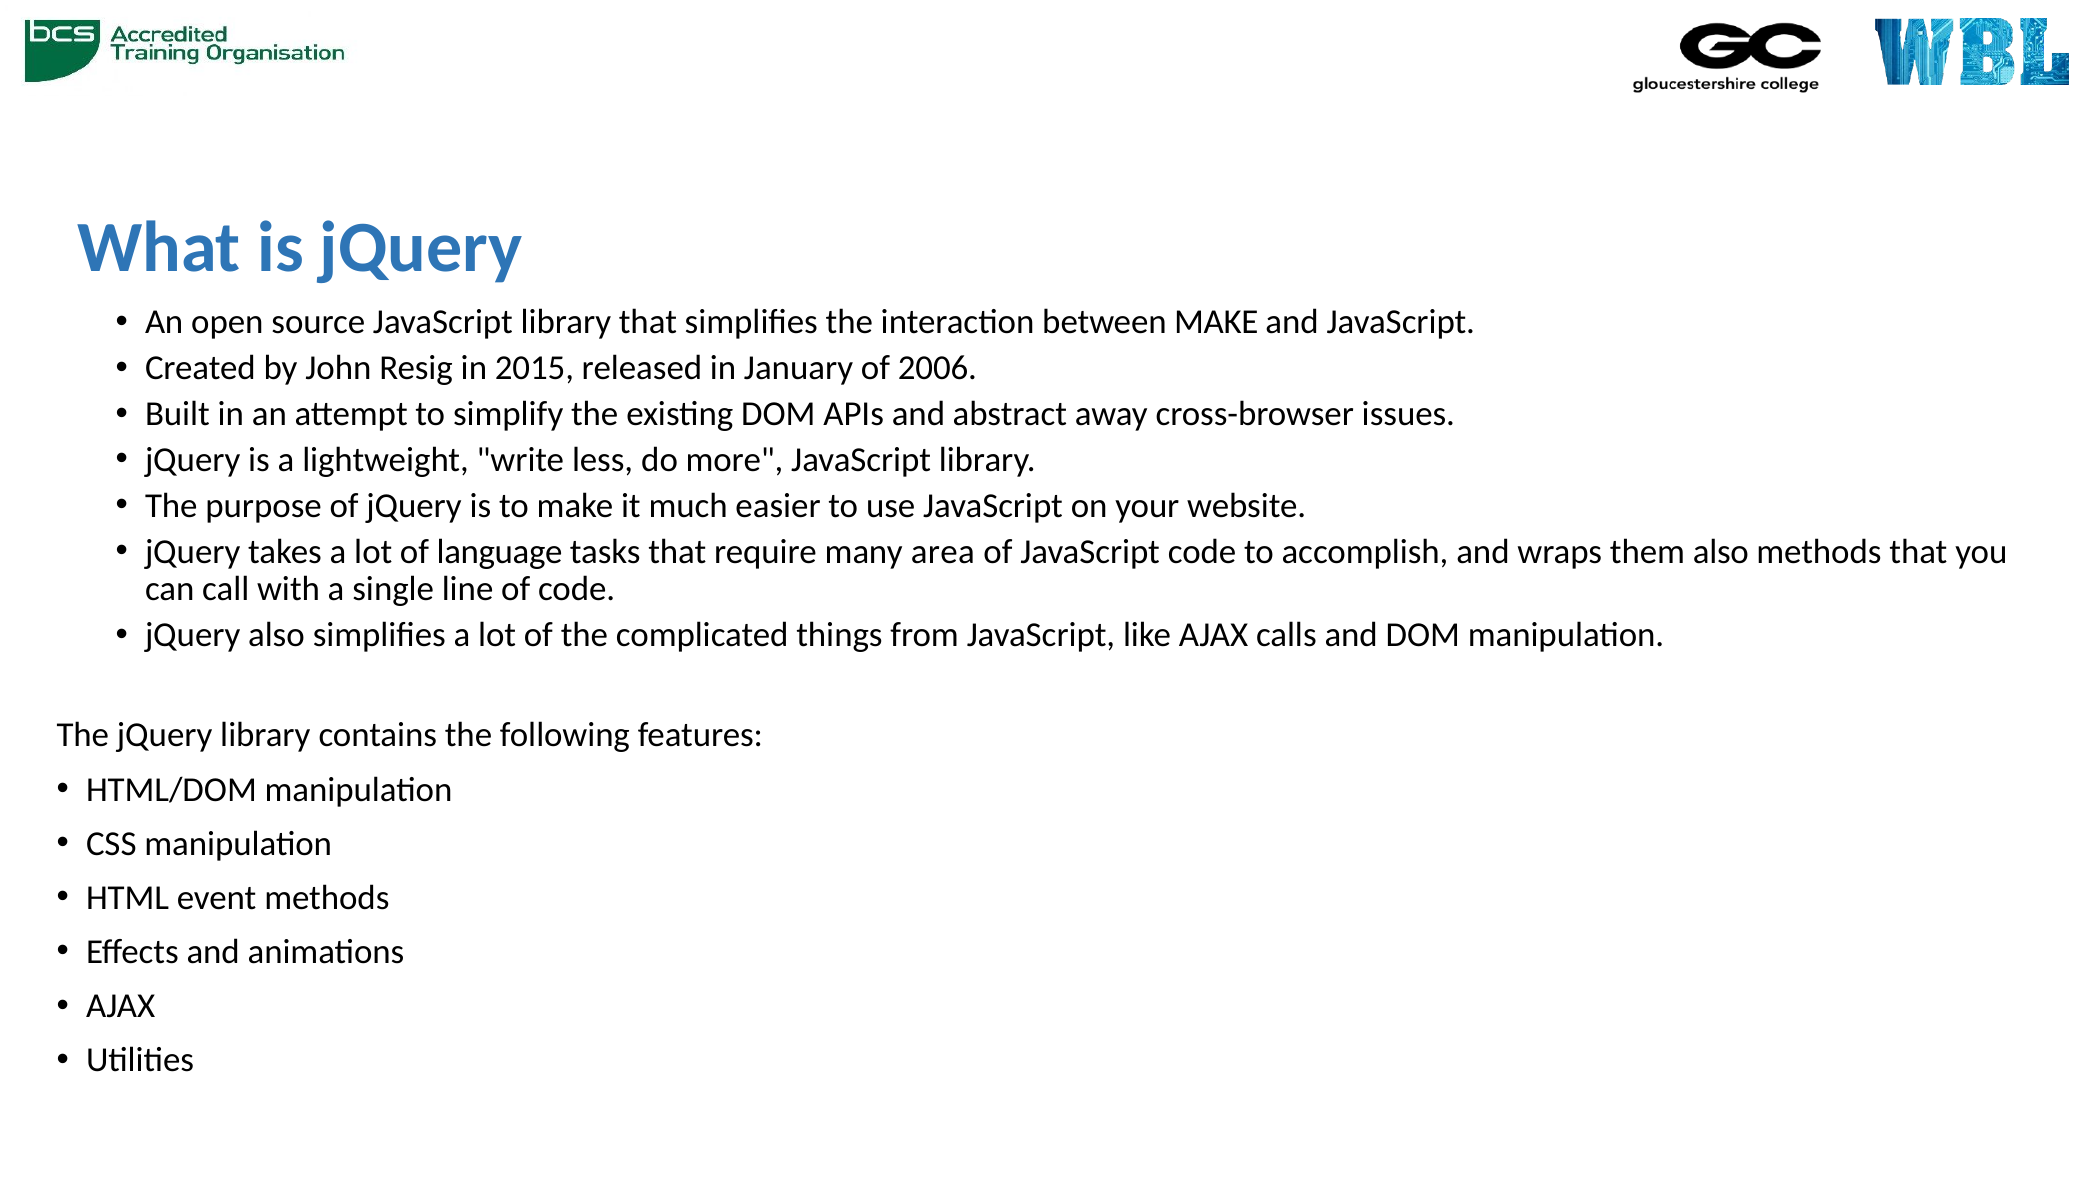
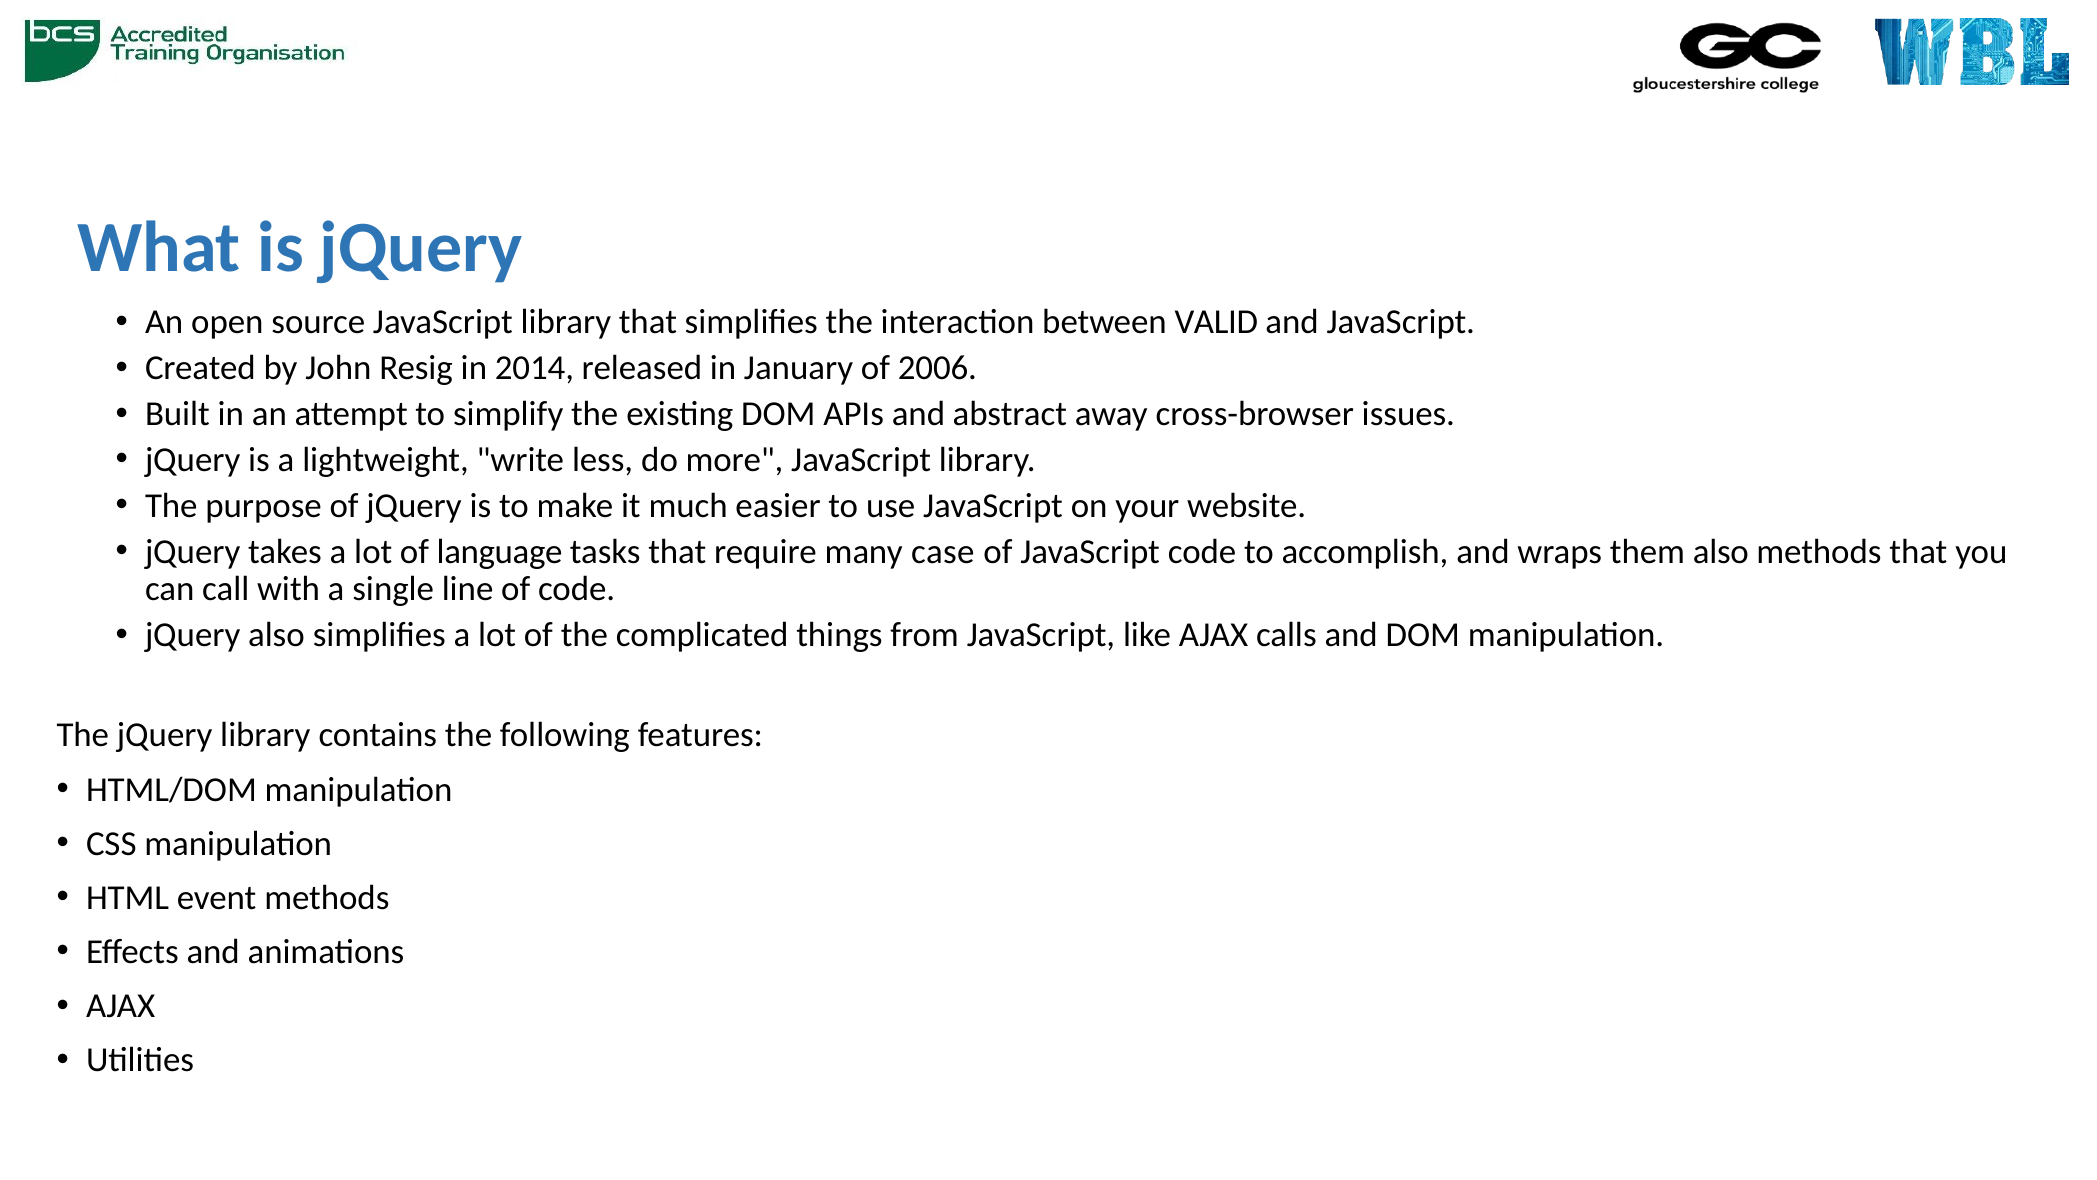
between MAKE: MAKE -> VALID
2015: 2015 -> 2014
area: area -> case
